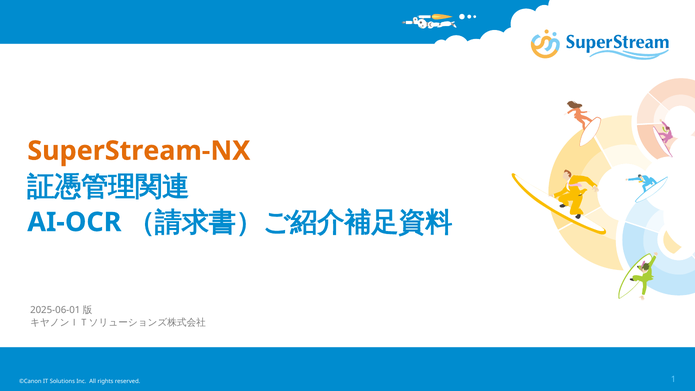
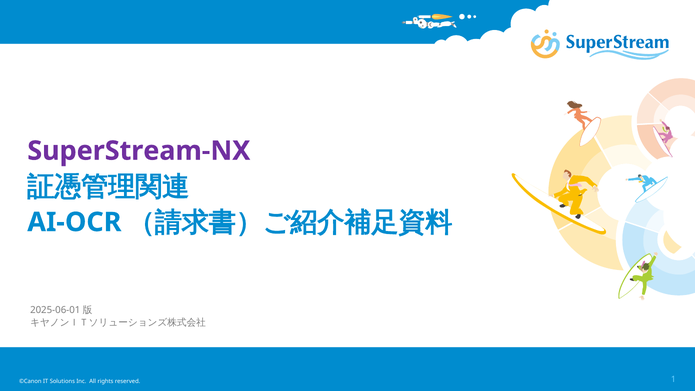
SuperStream-NX colour: orange -> purple
